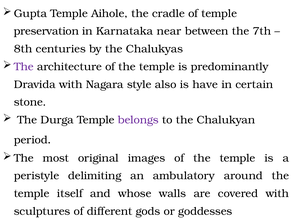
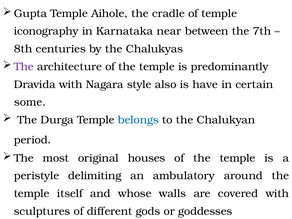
preservation: preservation -> iconography
stone: stone -> some
belongs colour: purple -> blue
images: images -> houses
